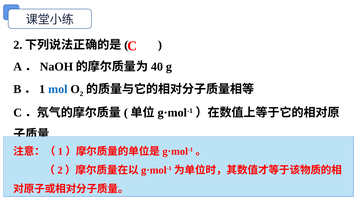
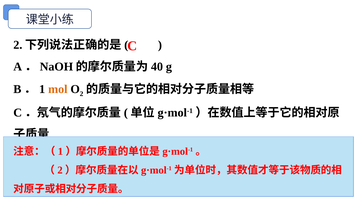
mol at (58, 89) colour: blue -> orange
